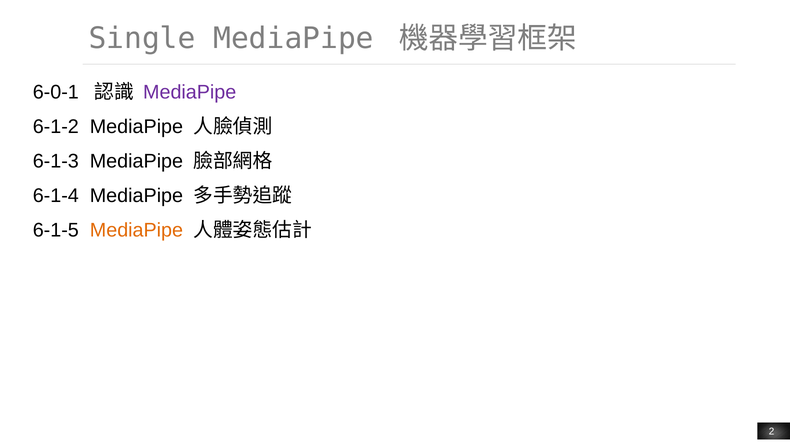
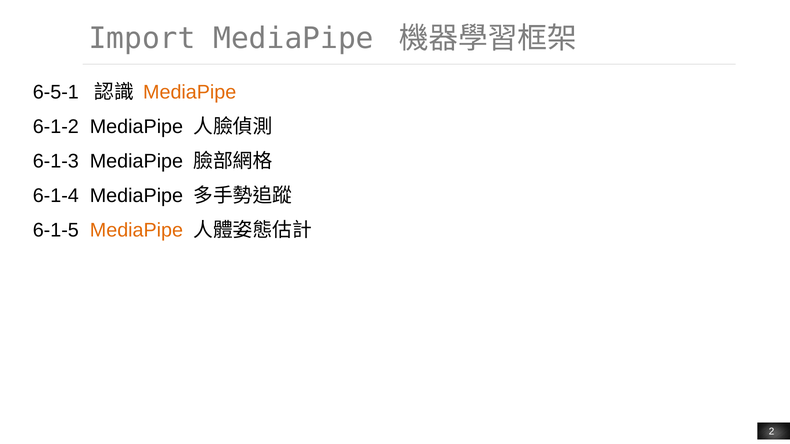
Single: Single -> Import
6-0-1: 6-0-1 -> 6-5-1
MediaPipe at (190, 92) colour: purple -> orange
